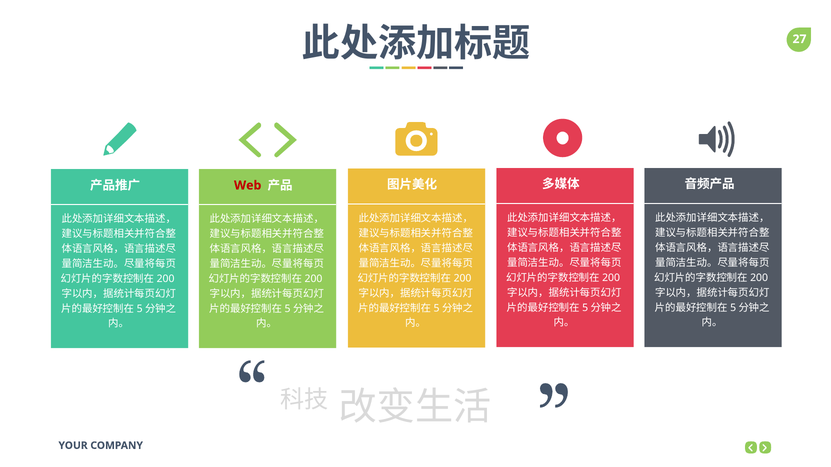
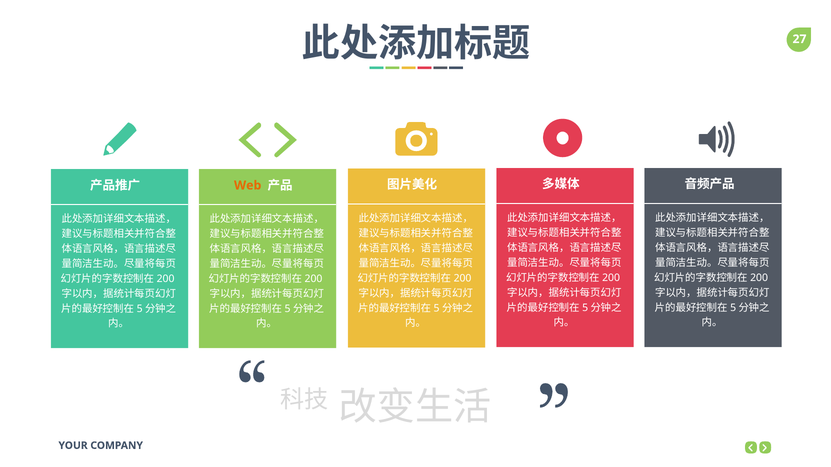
Web colour: red -> orange
